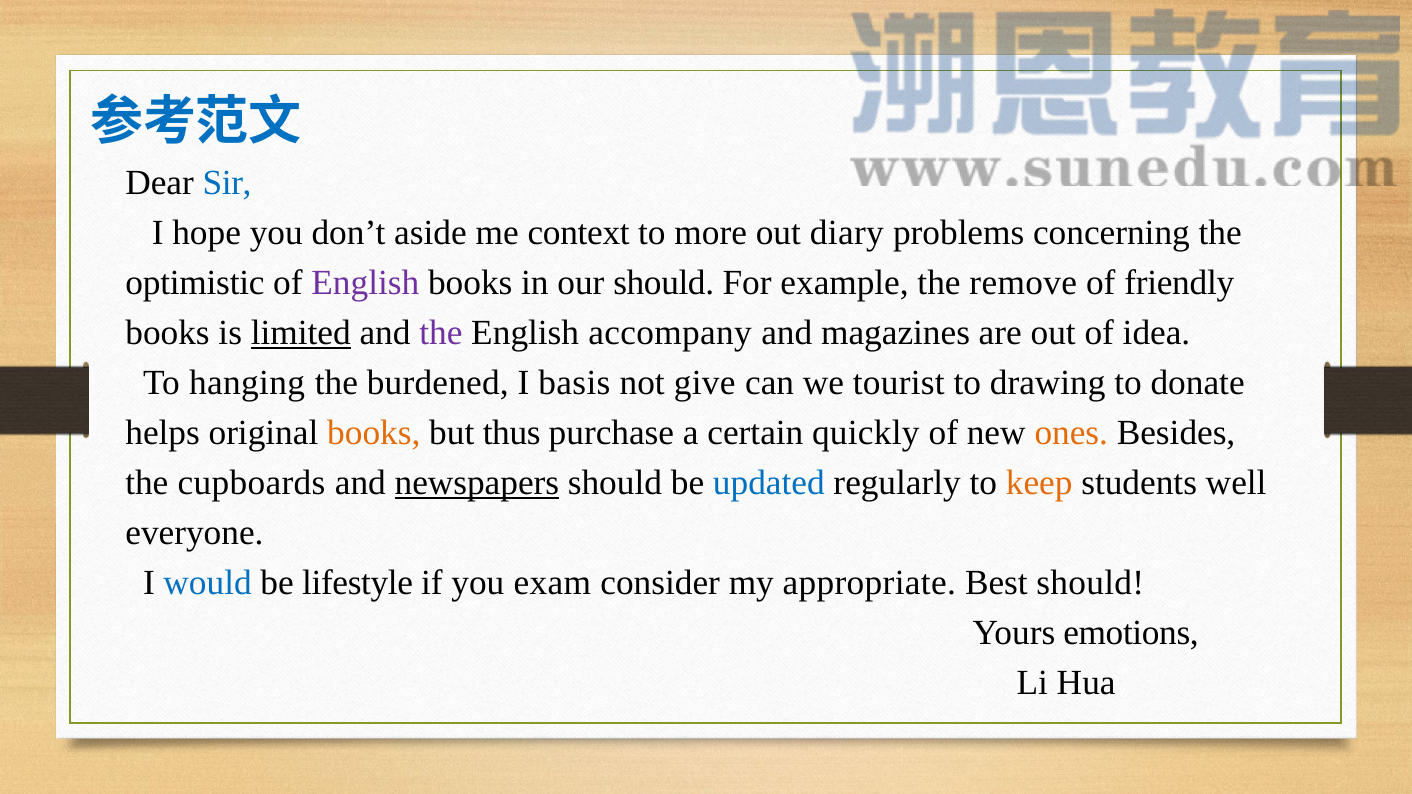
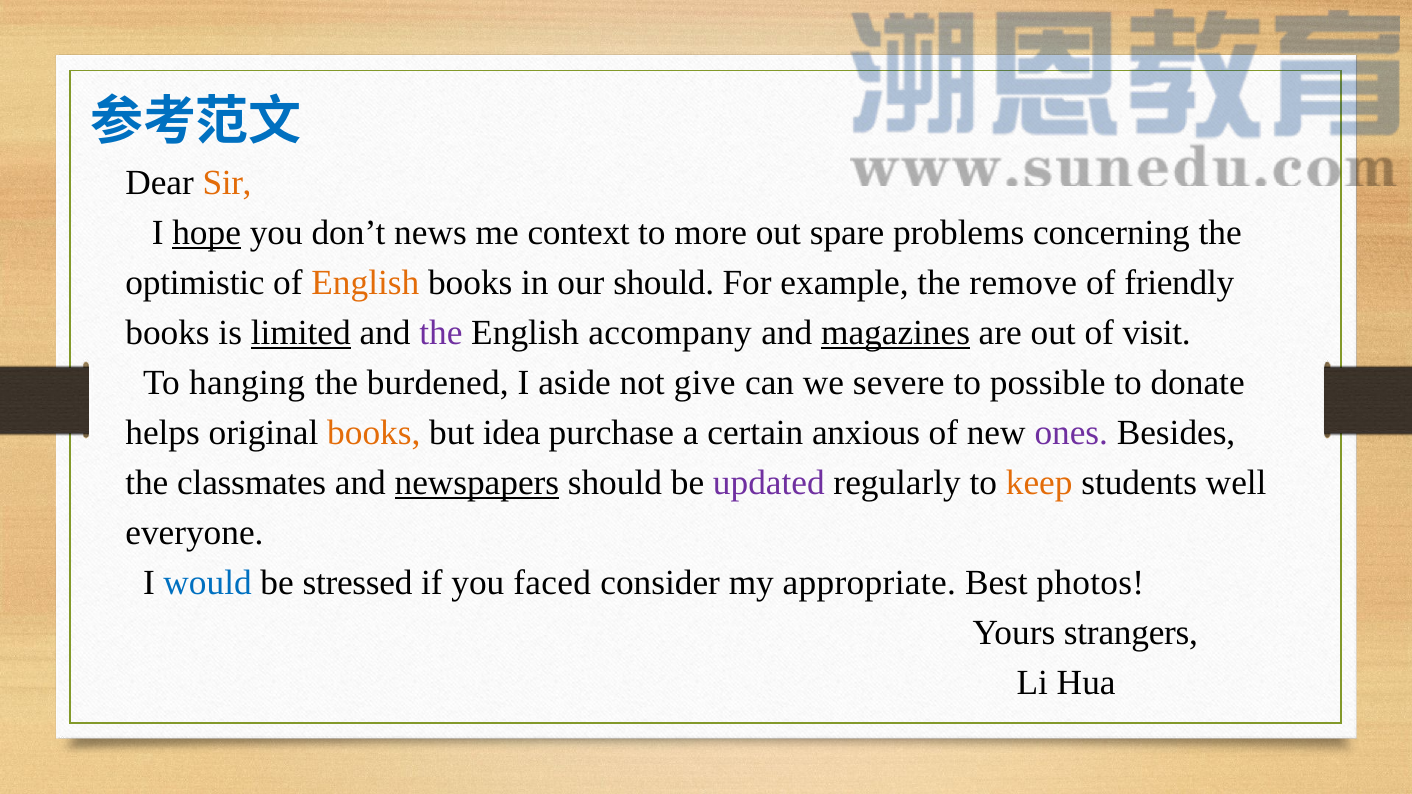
Sir colour: blue -> orange
hope underline: none -> present
aside: aside -> news
diary: diary -> spare
English at (365, 283) colour: purple -> orange
magazines underline: none -> present
idea: idea -> visit
basis: basis -> aside
tourist: tourist -> severe
drawing: drawing -> possible
thus: thus -> idea
quickly: quickly -> anxious
ones colour: orange -> purple
cupboards: cupboards -> classmates
updated colour: blue -> purple
lifestyle: lifestyle -> stressed
exam: exam -> faced
Best should: should -> photos
emotions: emotions -> strangers
